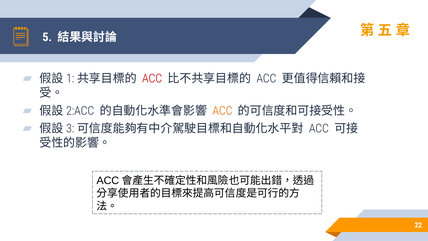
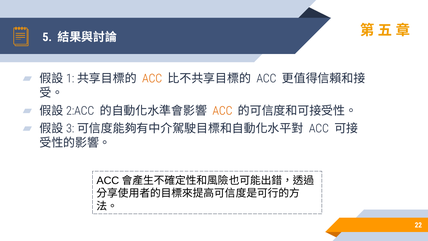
ACC at (152, 79) colour: red -> orange
